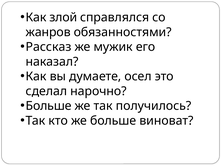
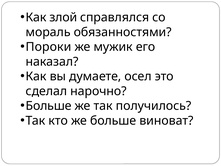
жанров: жанров -> мораль
Рассказ: Рассказ -> Пороки
